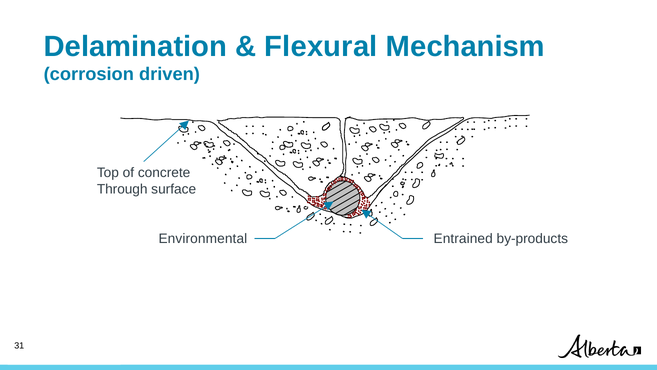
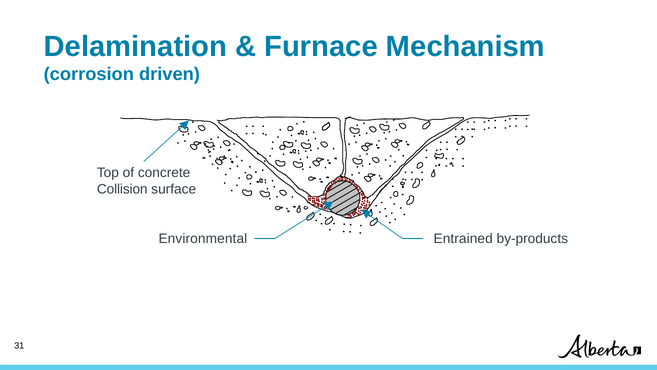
Flexural: Flexural -> Furnace
Through: Through -> Collision
